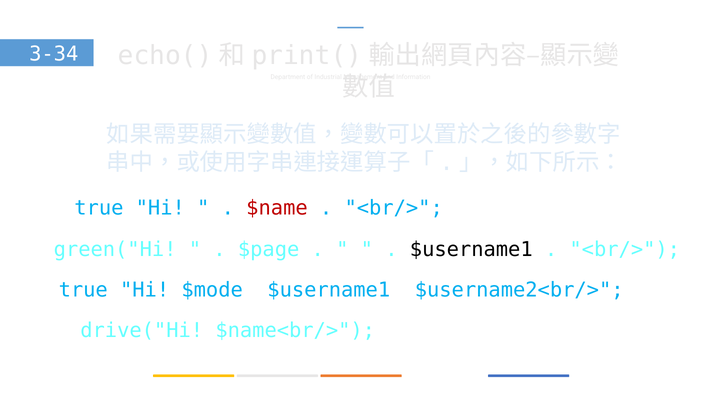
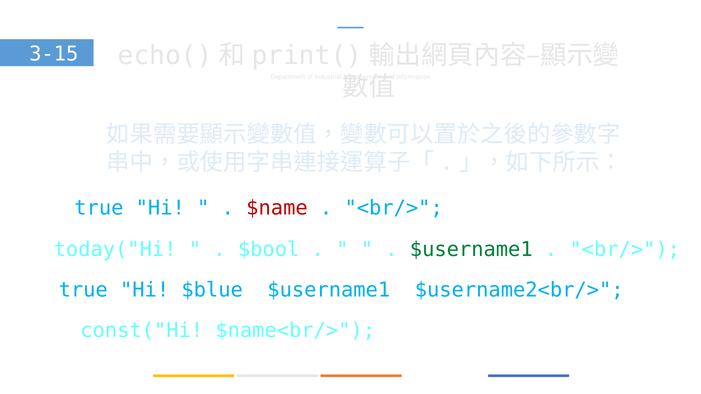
3-34: 3-34 -> 3-15
green("Hi: green("Hi -> today("Hi
$page: $page -> $bool
$username1 at (471, 250) colour: black -> green
$mode: $mode -> $blue
drive("Hi: drive("Hi -> const("Hi
